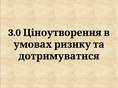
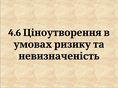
3.0: 3.0 -> 4.6
дотримуватися: дотримуватися -> невизначеність
